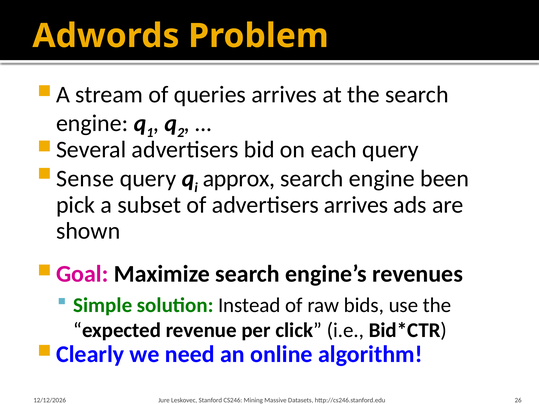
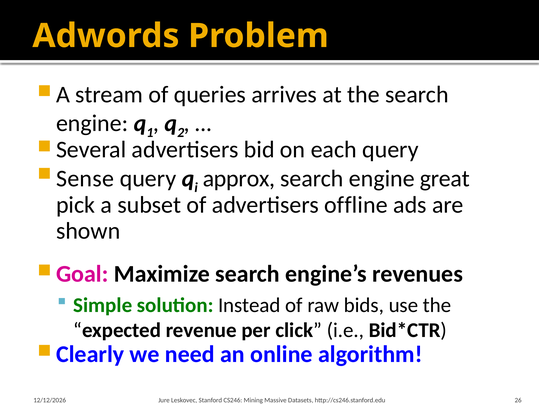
been: been -> great
advertisers arrives: arrives -> offline
